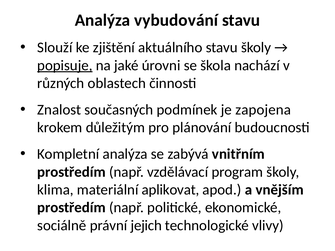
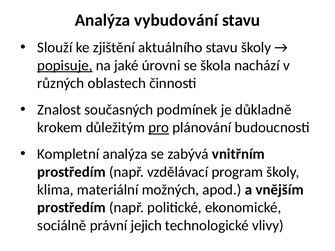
zapojena: zapojena -> důkladně
pro underline: none -> present
aplikovat: aplikovat -> možných
